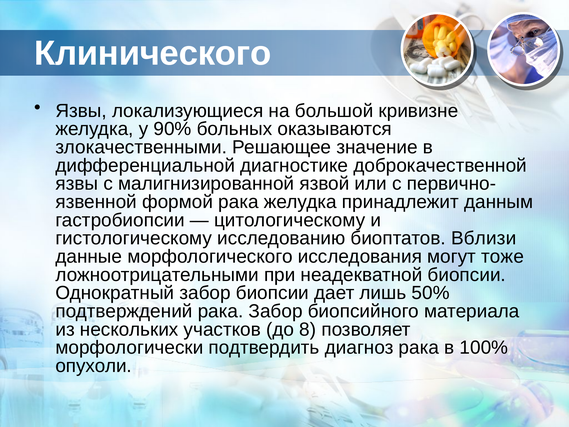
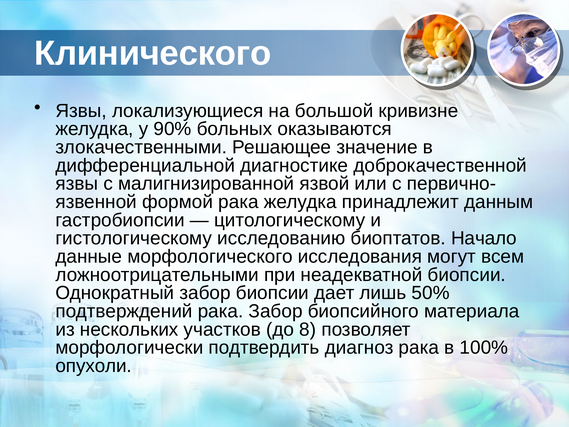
Вблизи: Вблизи -> Начало
тоже: тоже -> всем
